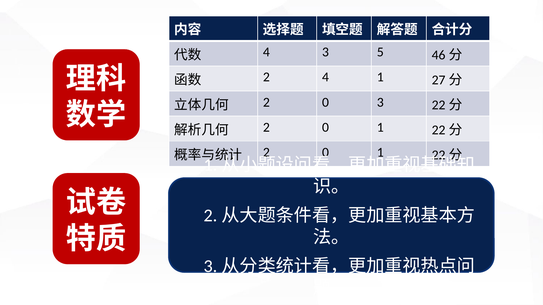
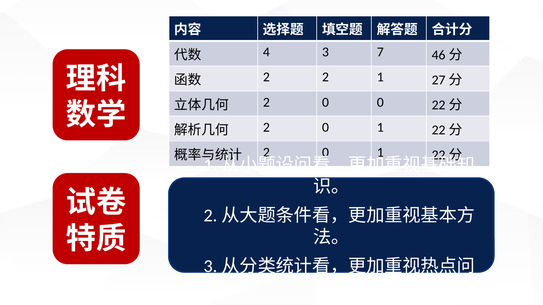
5: 5 -> 7
2 4: 4 -> 2
0 3: 3 -> 0
